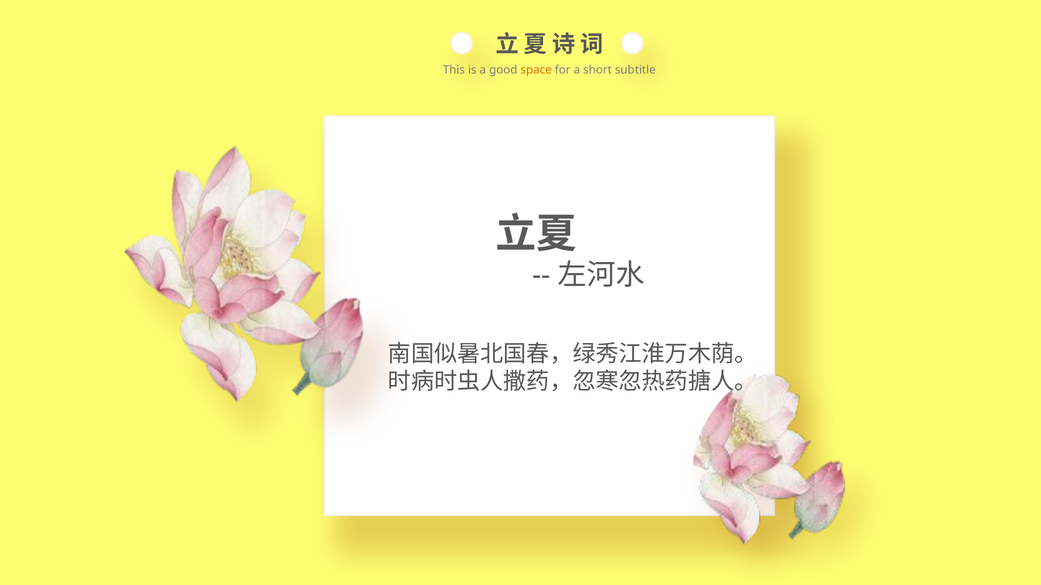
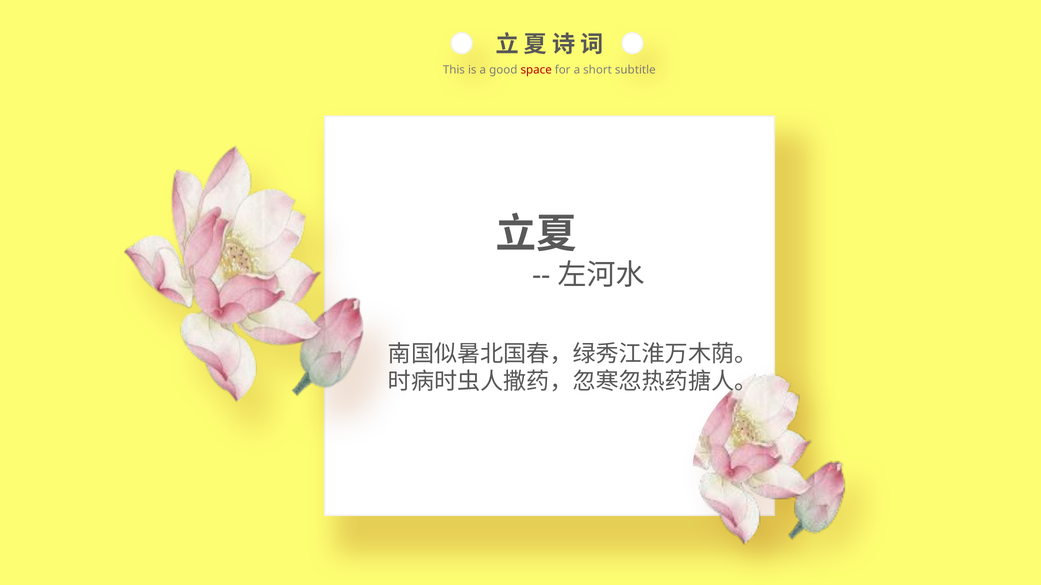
space colour: orange -> red
